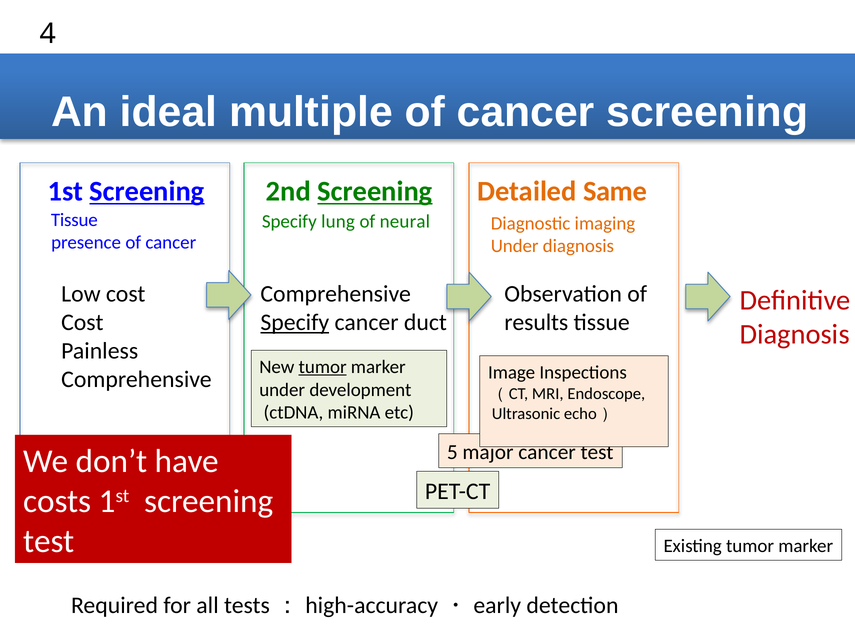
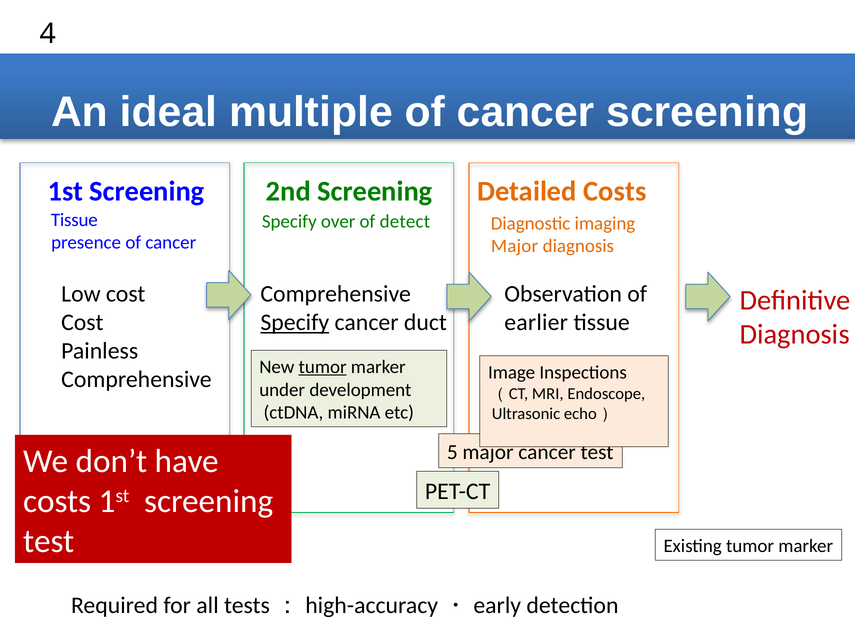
Screening at (147, 192) underline: present -> none
Screening at (375, 192) underline: present -> none
Detailed Same: Same -> Costs
lung: lung -> over
neural: neural -> detect
Under at (515, 246): Under -> Major
results: results -> earlier
